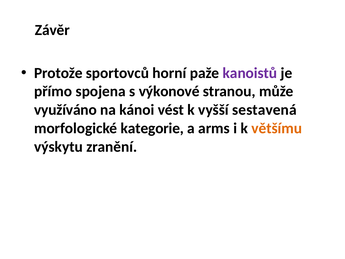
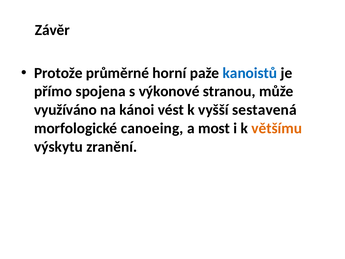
sportovců: sportovců -> průměrné
kanoistů colour: purple -> blue
kategorie: kategorie -> canoeing
arms: arms -> most
